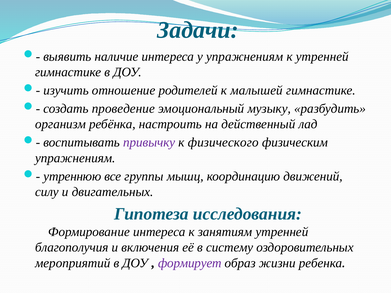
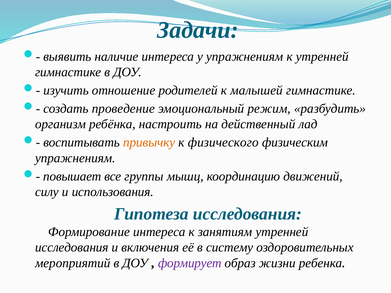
музыку: музыку -> режим
привычку colour: purple -> orange
утреннюю: утреннюю -> повышает
двигательных: двигательных -> использования
благополучия at (72, 248): благополучия -> исследования
